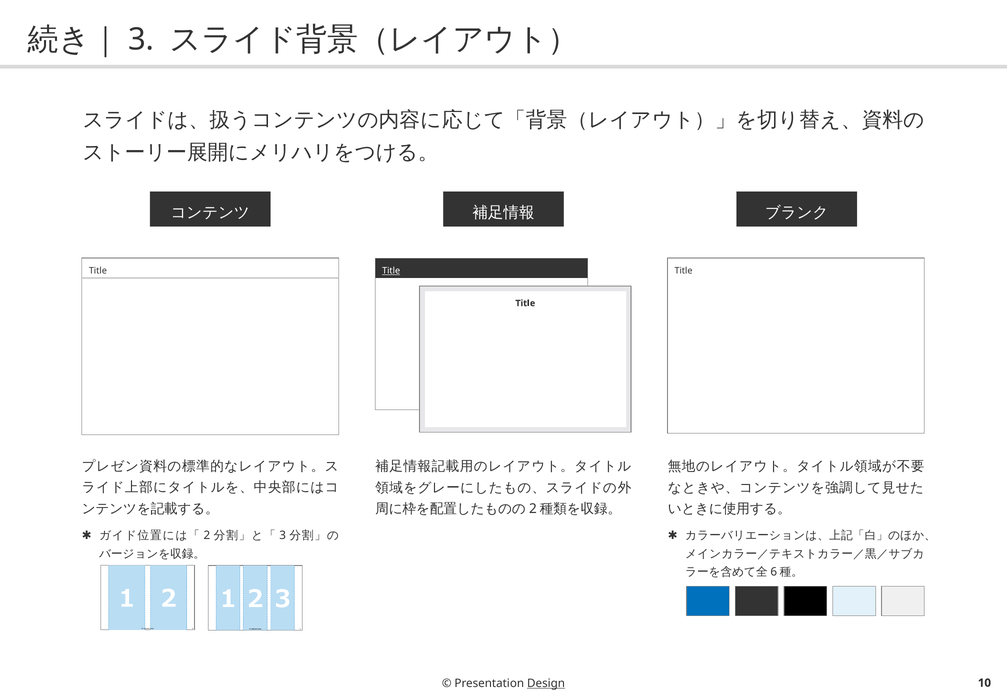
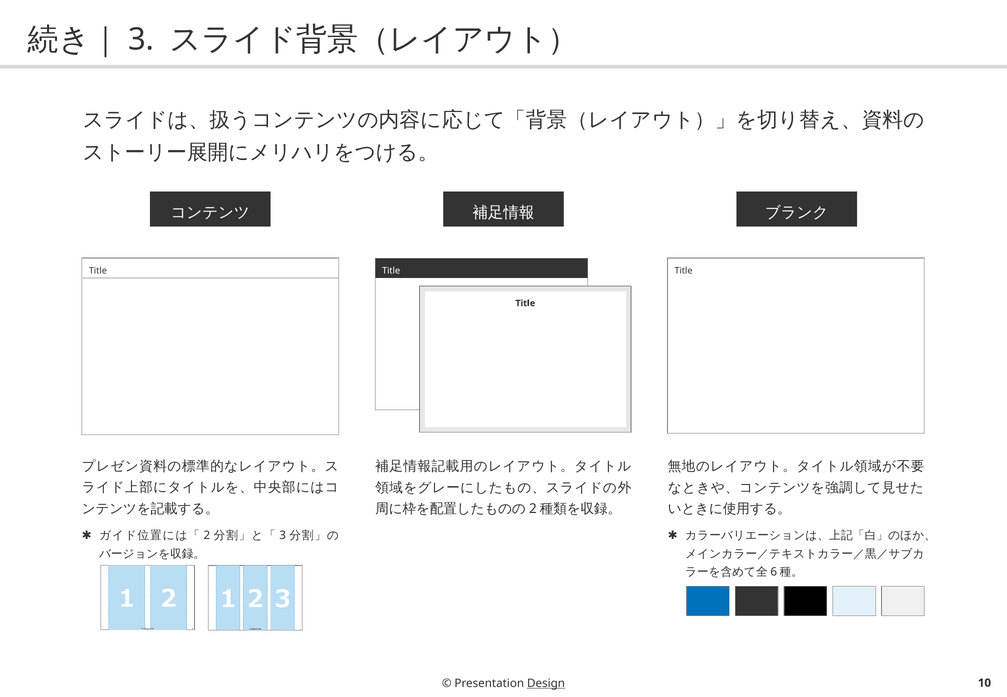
Title at (391, 271) underline: present -> none
